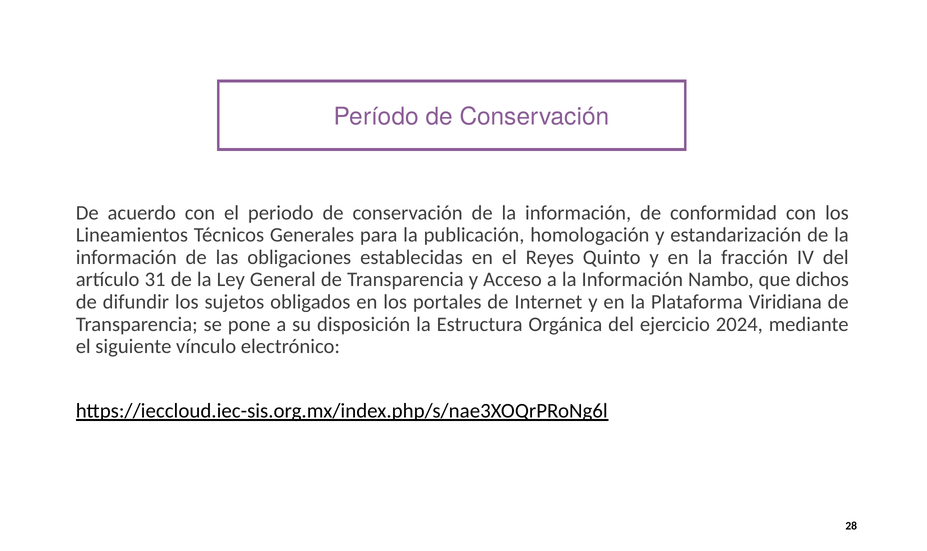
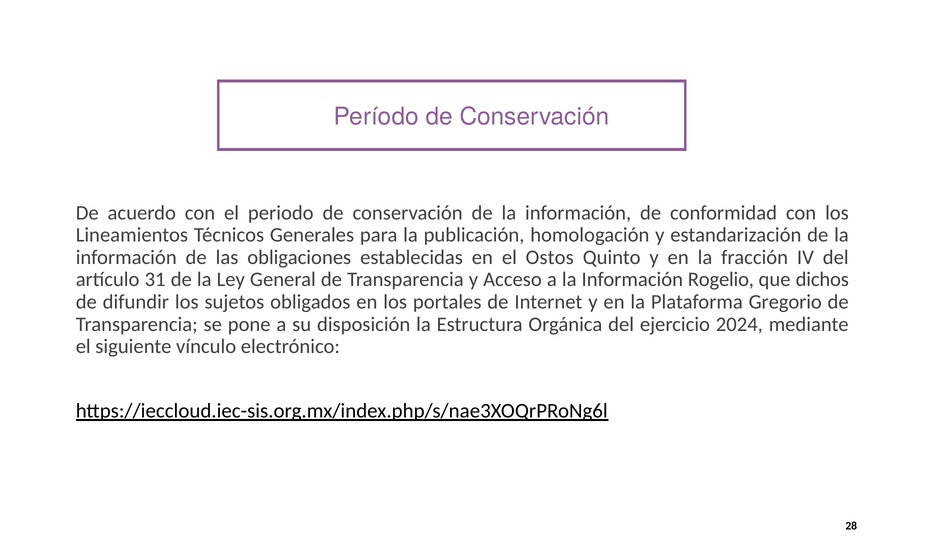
Reyes: Reyes -> Ostos
Nambo: Nambo -> Rogelio
Viridiana: Viridiana -> Gregorio
